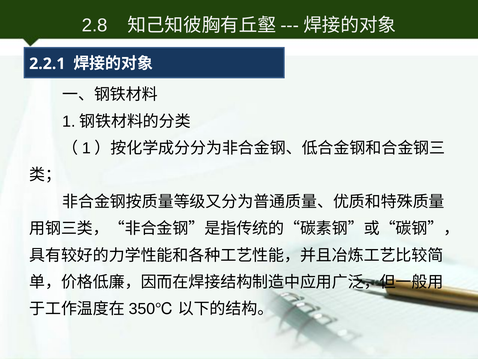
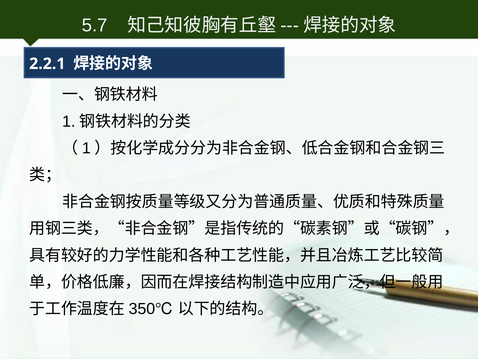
2.8: 2.8 -> 5.7
